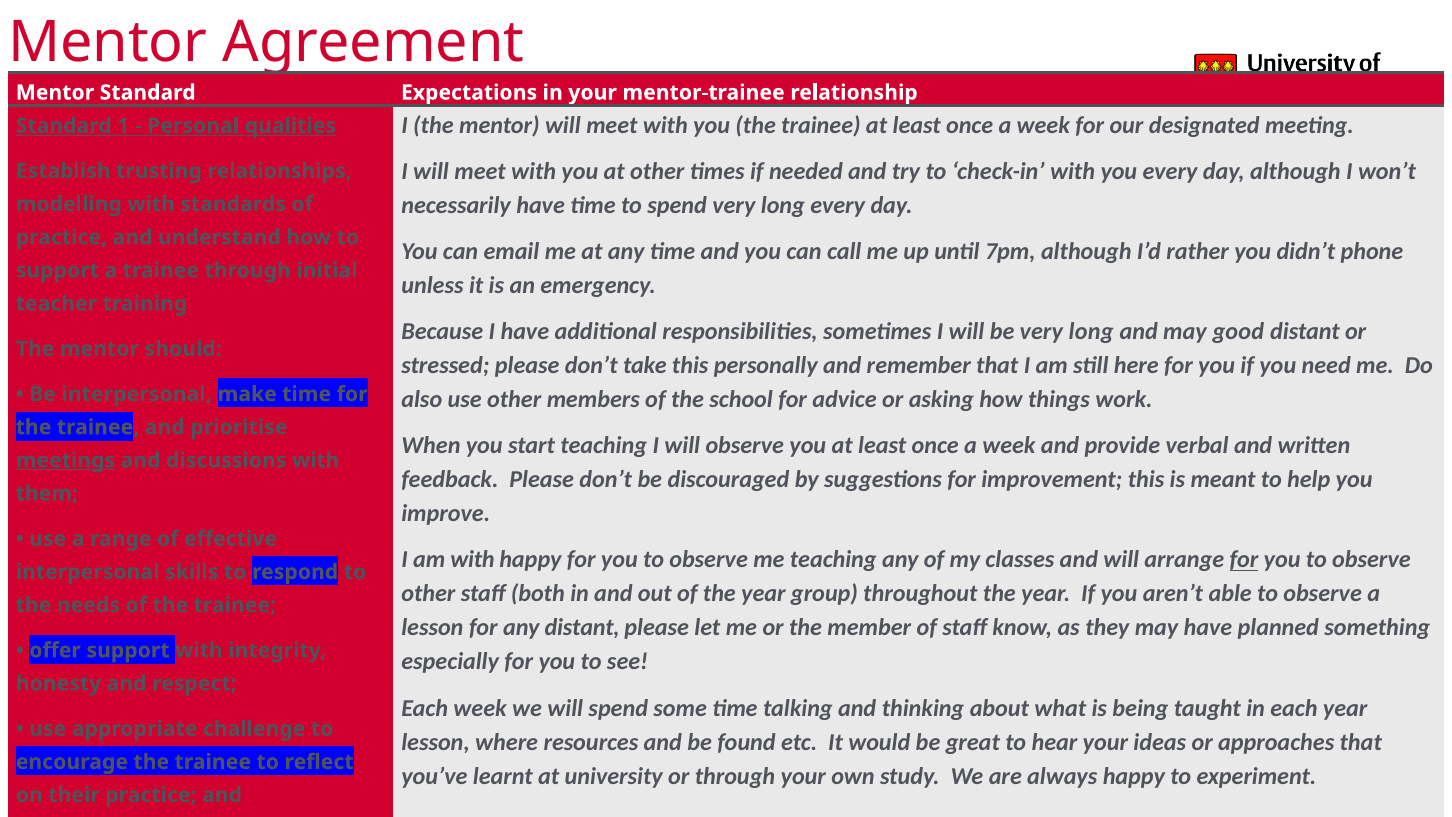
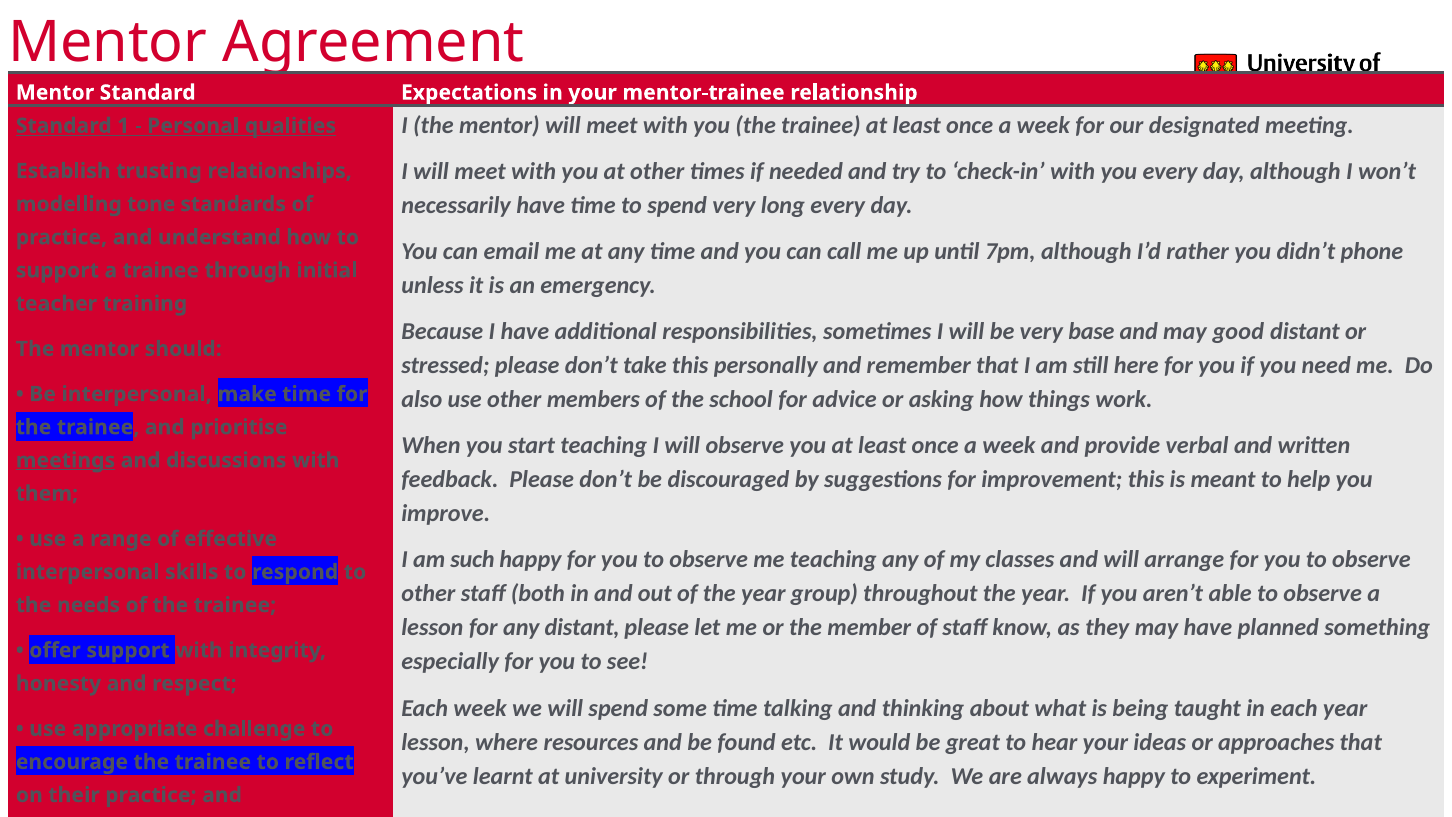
modelling with: with -> tone
be very long: long -> base
am with: with -> such
for at (1244, 560) underline: present -> none
